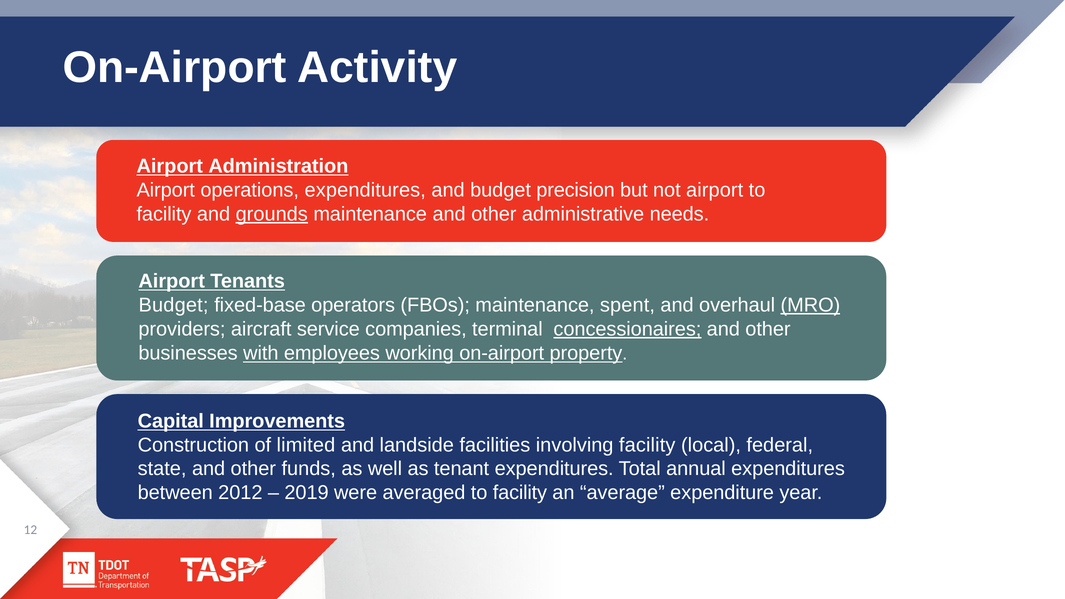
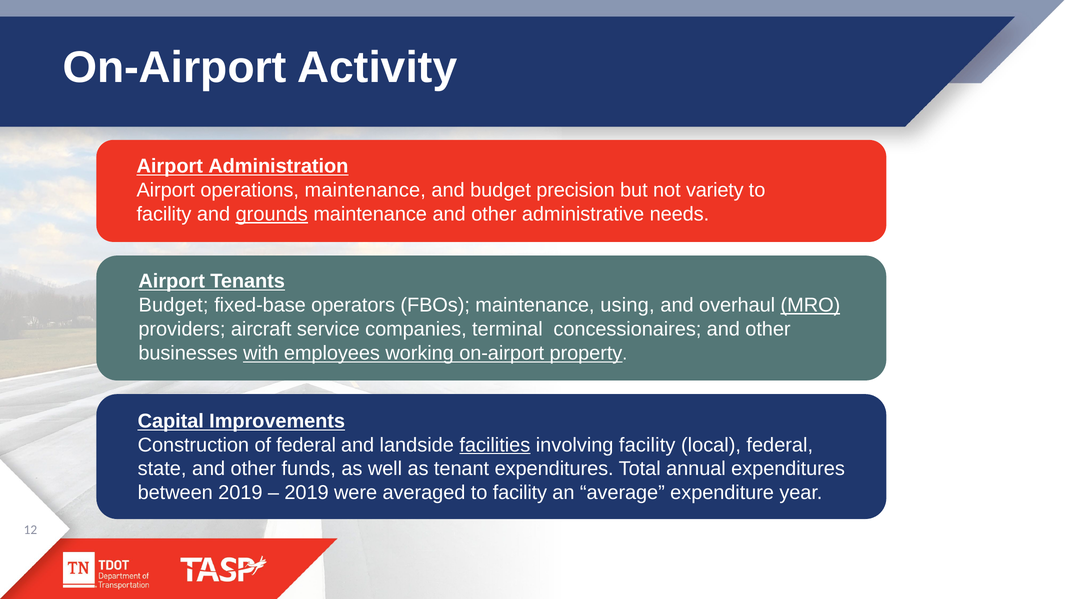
operations expenditures: expenditures -> maintenance
not airport: airport -> variety
spent: spent -> using
concessionaires underline: present -> none
of limited: limited -> federal
facilities underline: none -> present
between 2012: 2012 -> 2019
